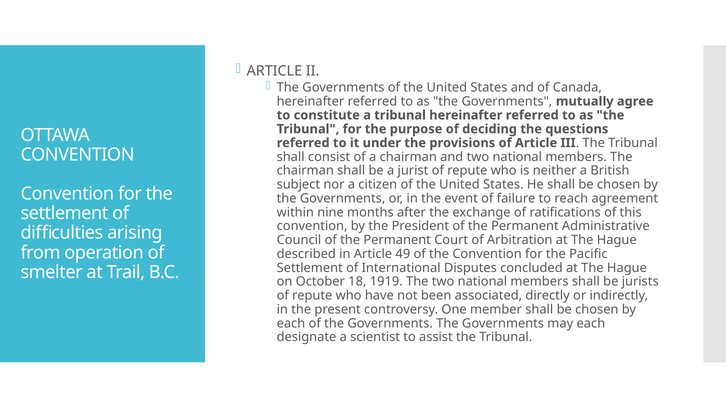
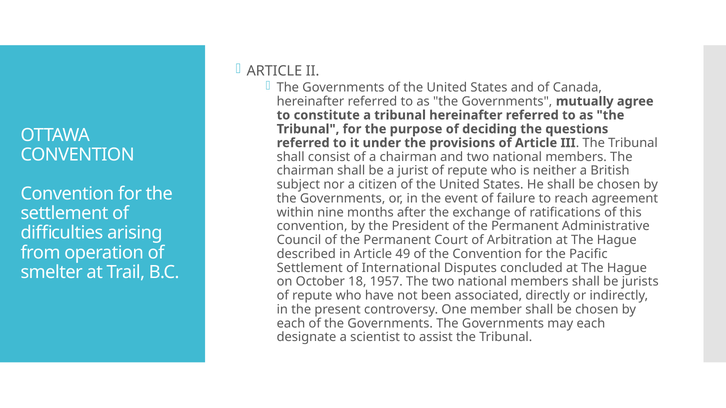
1919: 1919 -> 1957
